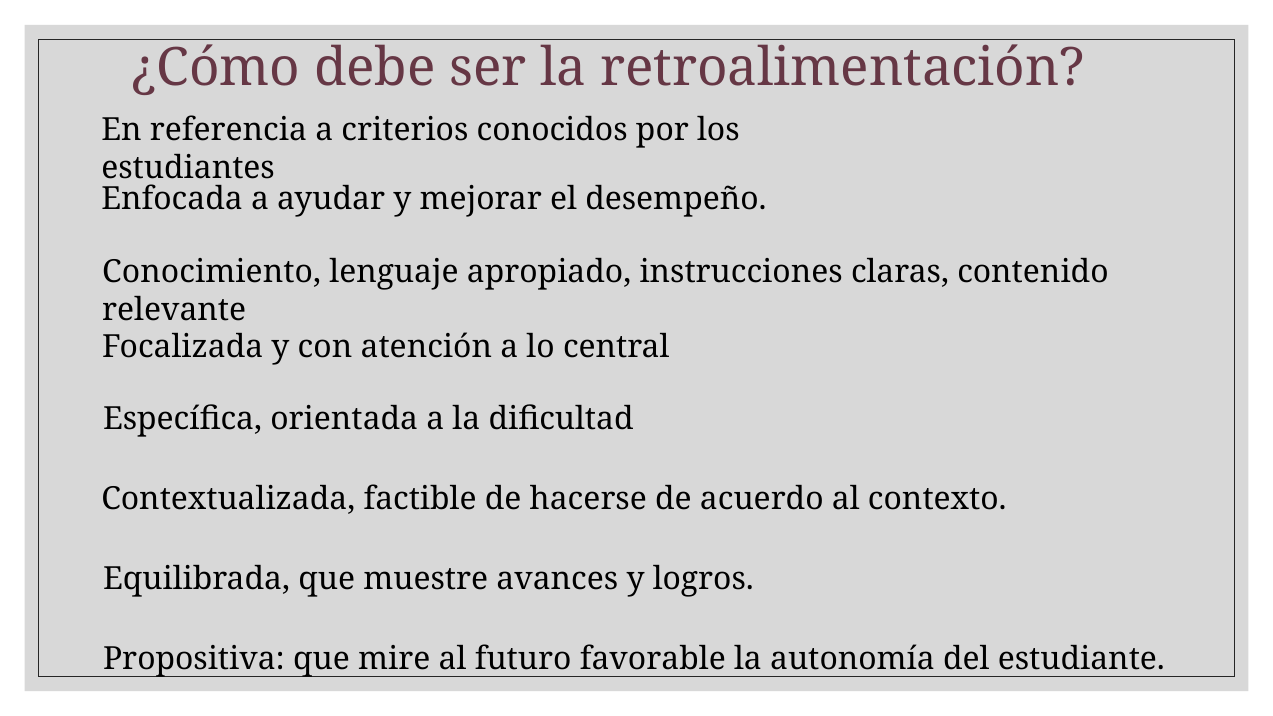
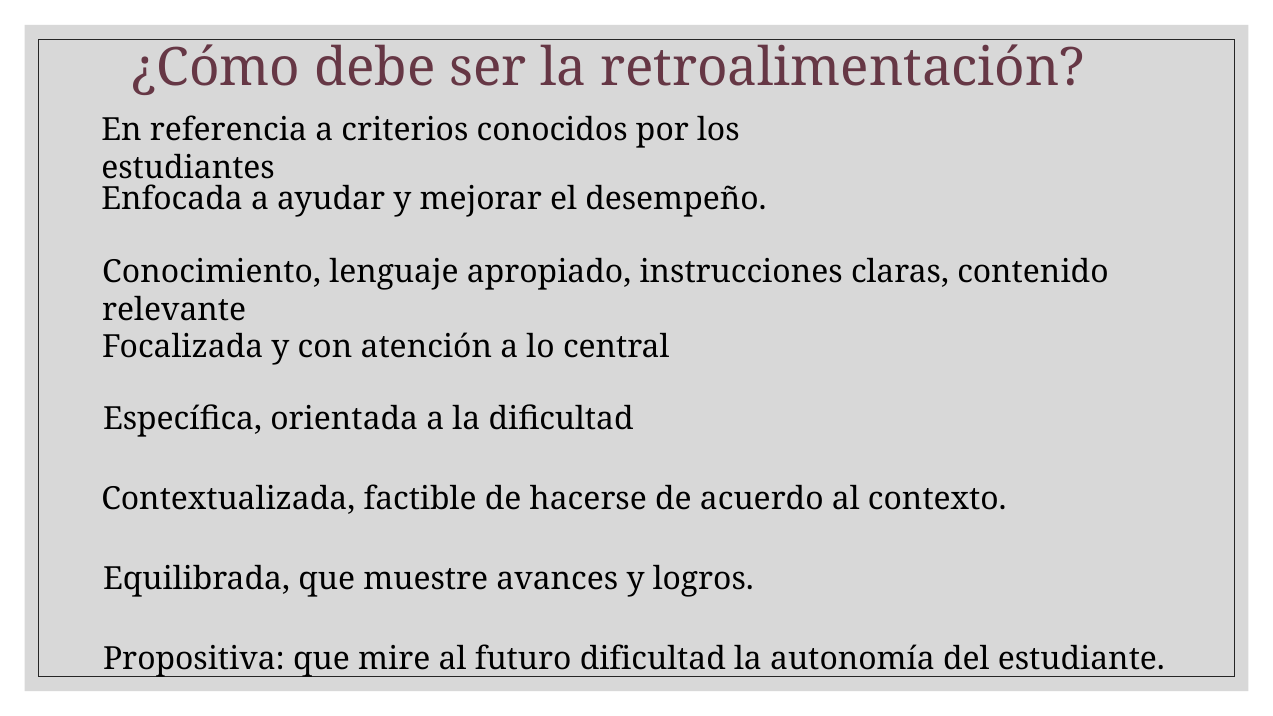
futuro favorable: favorable -> dificultad
